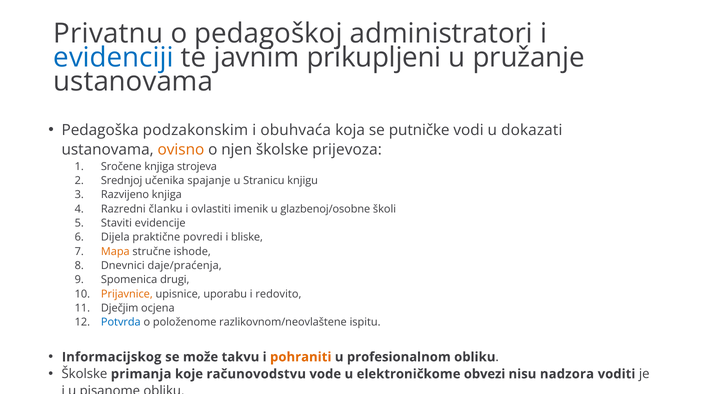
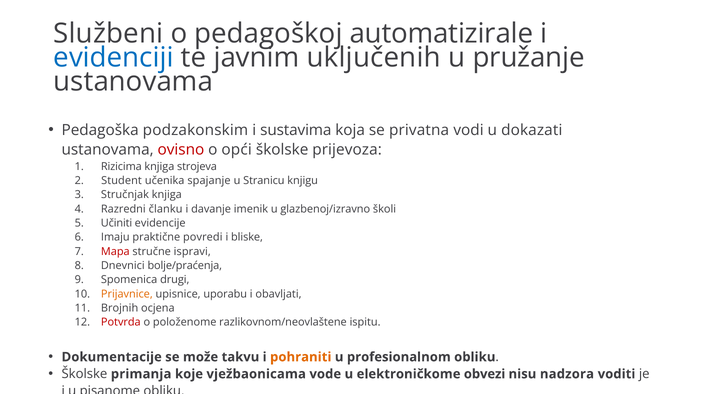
Privatnu: Privatnu -> Službeni
administratori: administratori -> automatizirale
prikupljeni: prikupljeni -> uključenih
obuhvaća: obuhvaća -> sustavima
putničke: putničke -> privatna
ovisno colour: orange -> red
njen: njen -> opći
Sročene: Sročene -> Rizicima
Srednjoj: Srednjoj -> Student
Razvijeno: Razvijeno -> Stručnjak
ovlastiti: ovlastiti -> davanje
glazbenoj/osobne: glazbenoj/osobne -> glazbenoj/izravno
Staviti: Staviti -> Učiniti
Dijela: Dijela -> Imaju
Mapa colour: orange -> red
ishode: ishode -> ispravi
daje/praćenja: daje/praćenja -> bolje/praćenja
redovito: redovito -> obavljati
Dječjim: Dječjim -> Brojnih
Potvrda colour: blue -> red
Informacijskog: Informacijskog -> Dokumentacije
računovodstvu: računovodstvu -> vježbaonicama
